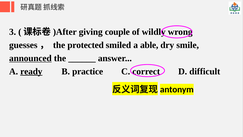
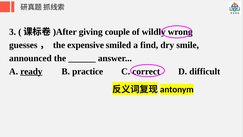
protected: protected -> expensive
able: able -> find
announced underline: present -> none
